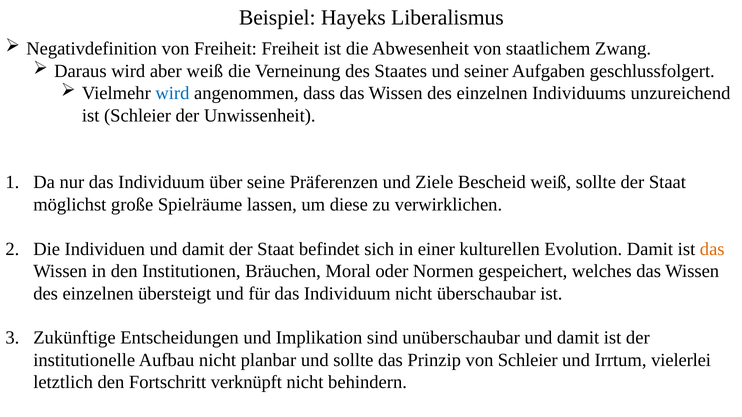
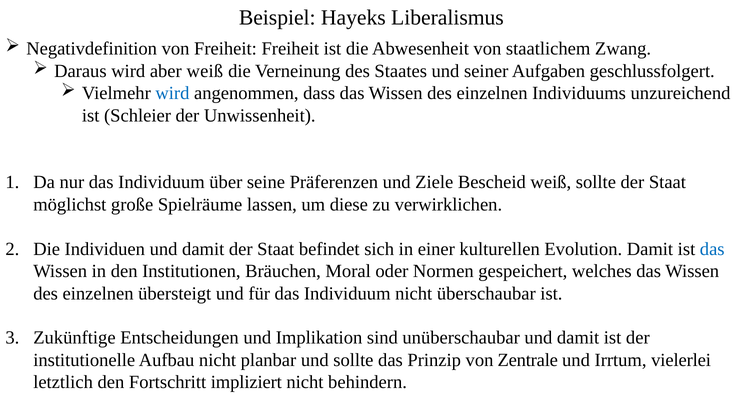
das at (712, 249) colour: orange -> blue
von Schleier: Schleier -> Zentrale
verknüpft: verknüpft -> impliziert
